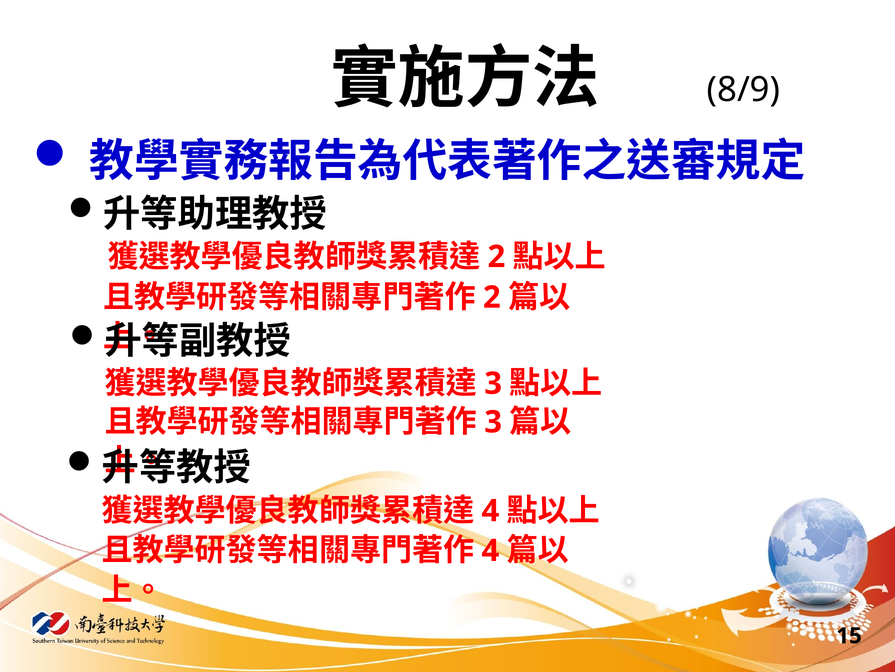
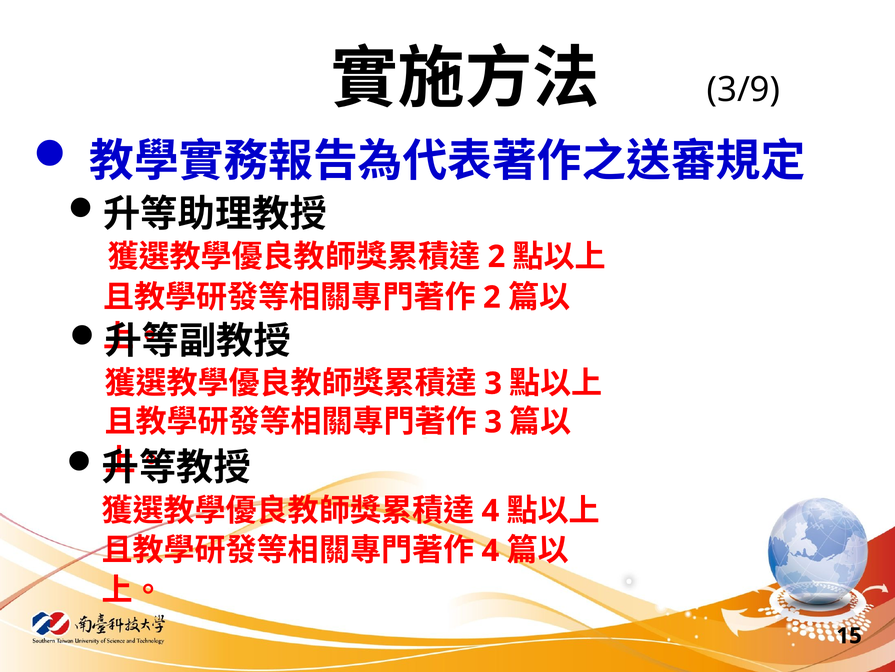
8/9: 8/9 -> 3/9
